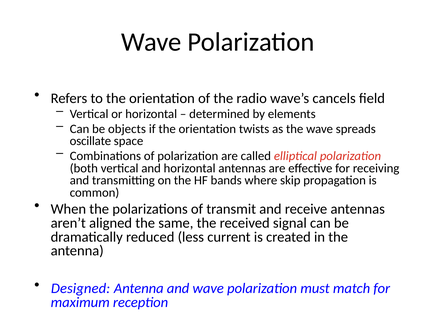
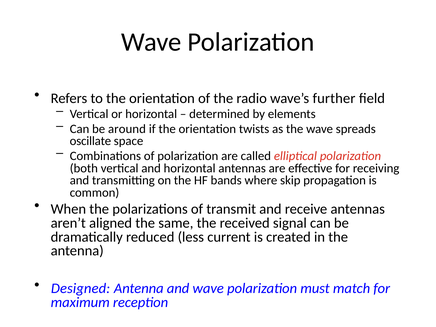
cancels: cancels -> further
objects: objects -> around
